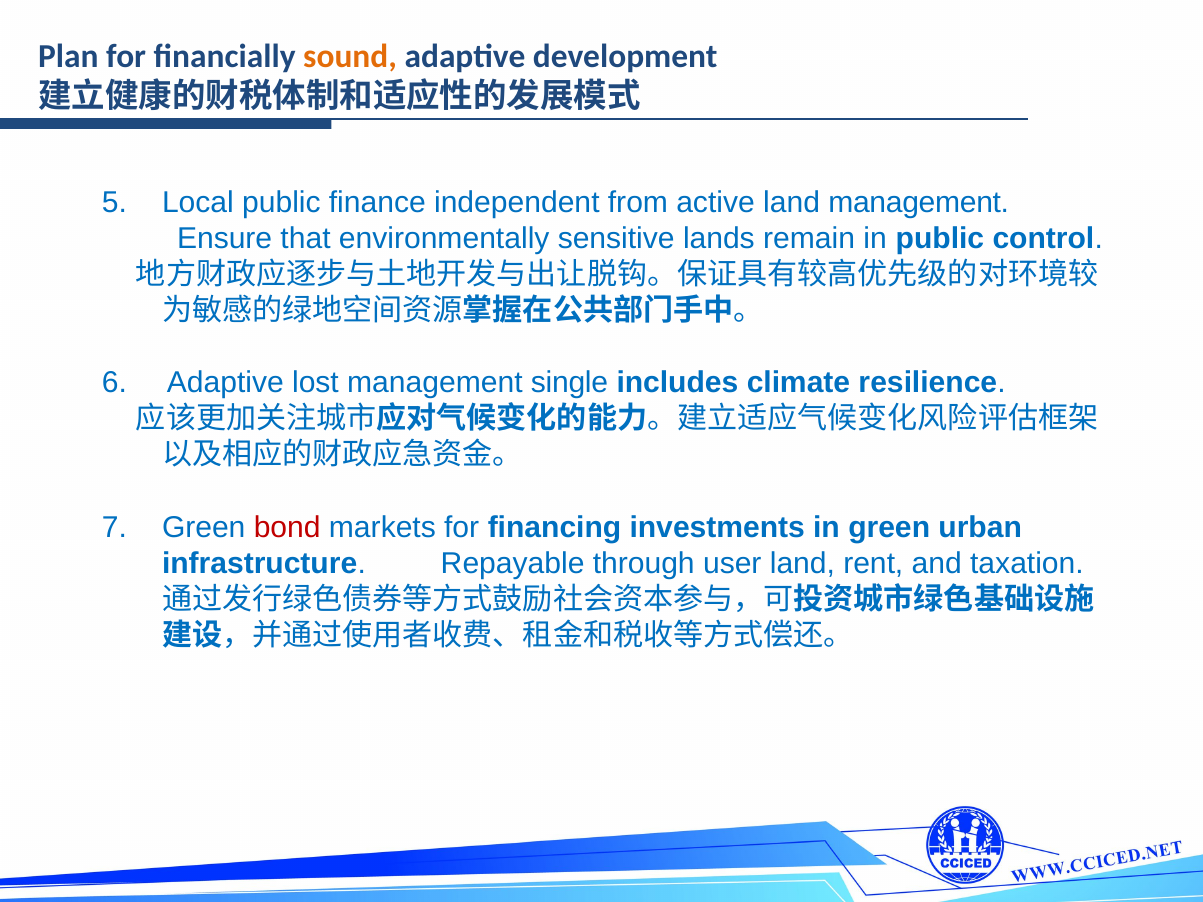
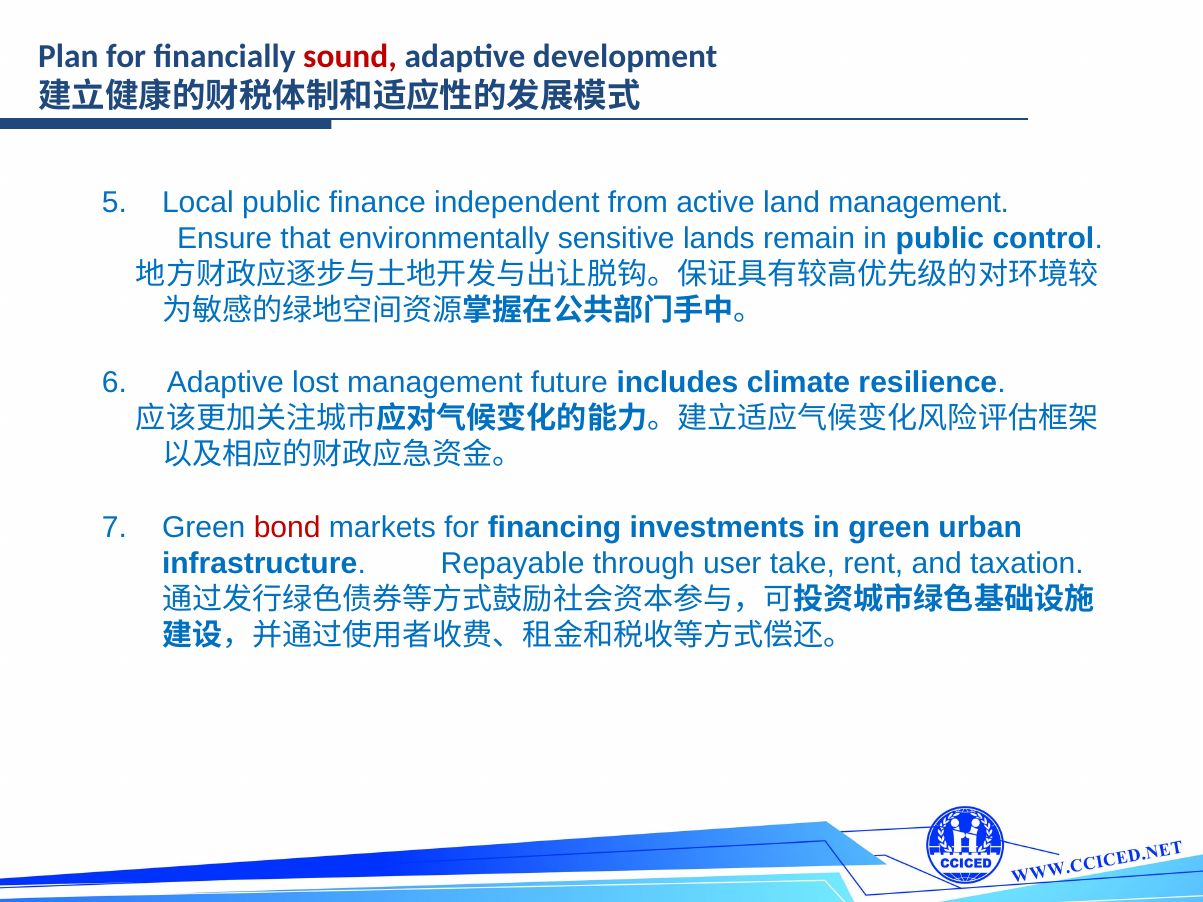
sound colour: orange -> red
single: single -> future
user land: land -> take
